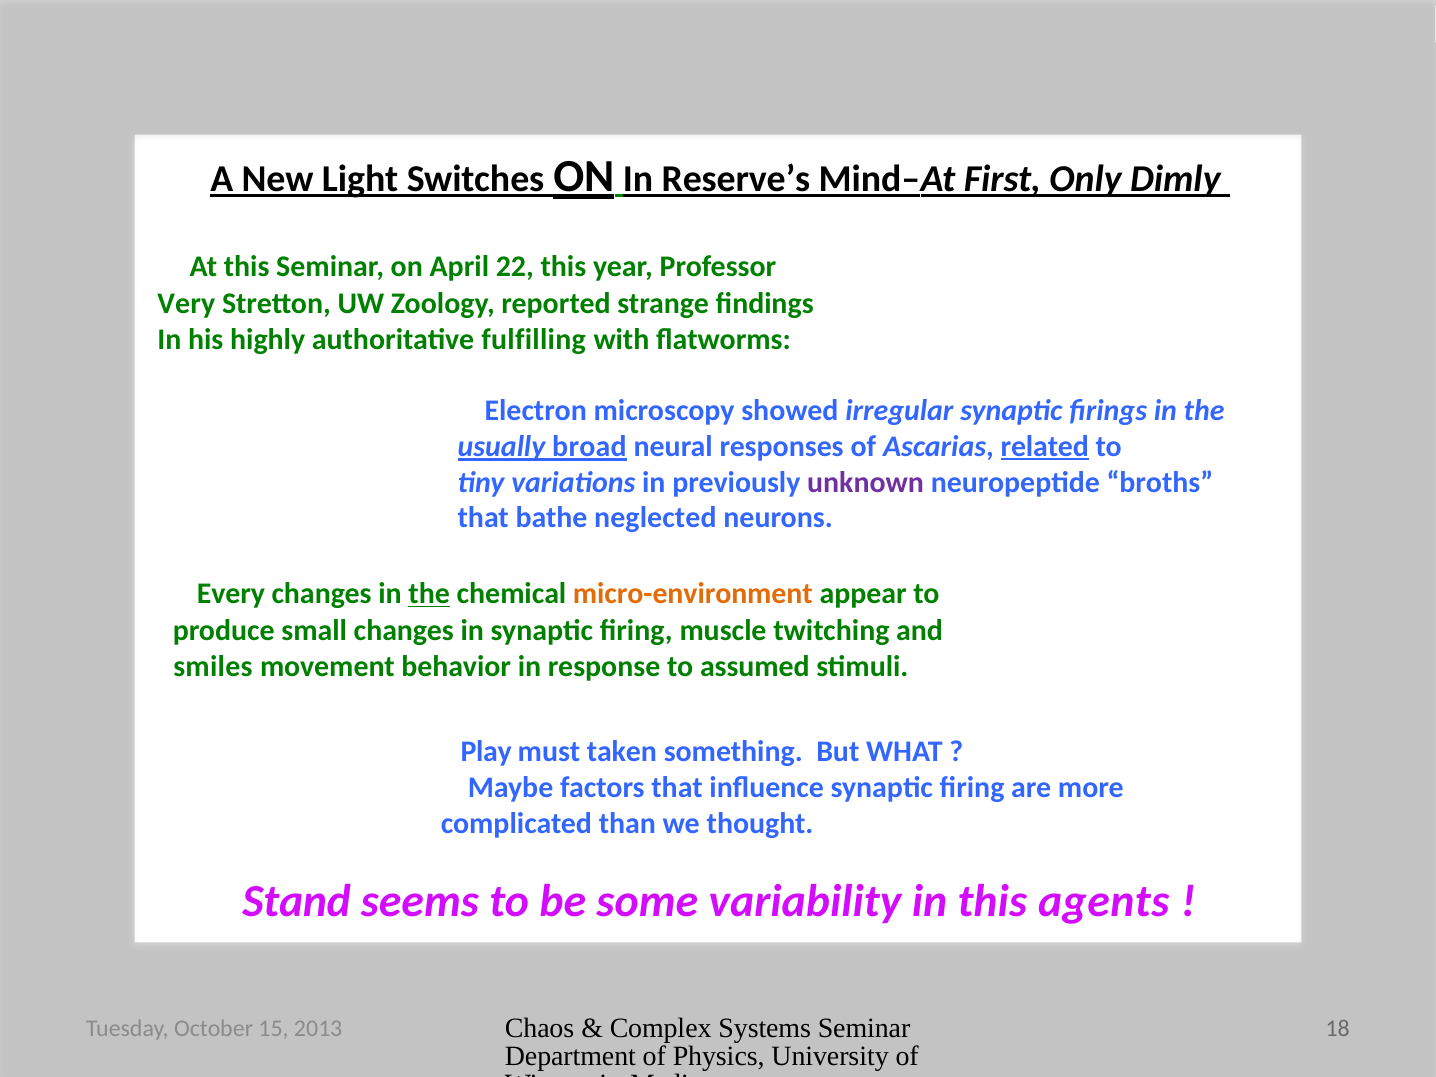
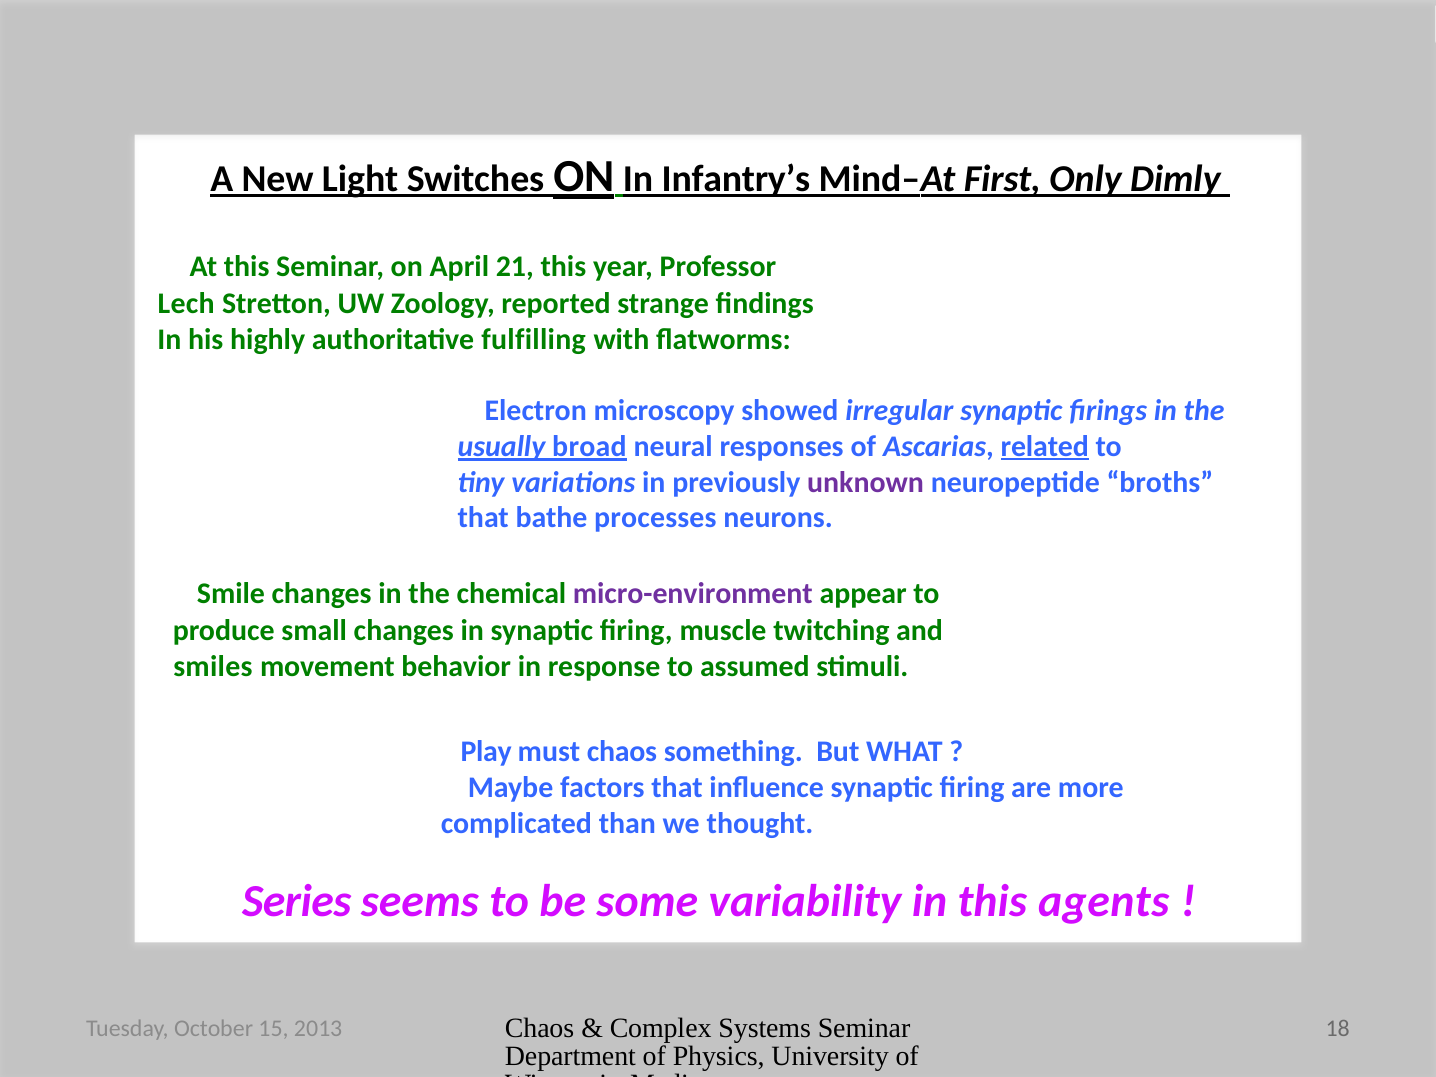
Reserve’s: Reserve’s -> Infantry’s
22: 22 -> 21
Very: Very -> Lech
neglected: neglected -> processes
Every: Every -> Smile
the at (429, 594) underline: present -> none
micro-environment colour: orange -> purple
must taken: taken -> chaos
Stand: Stand -> Series
